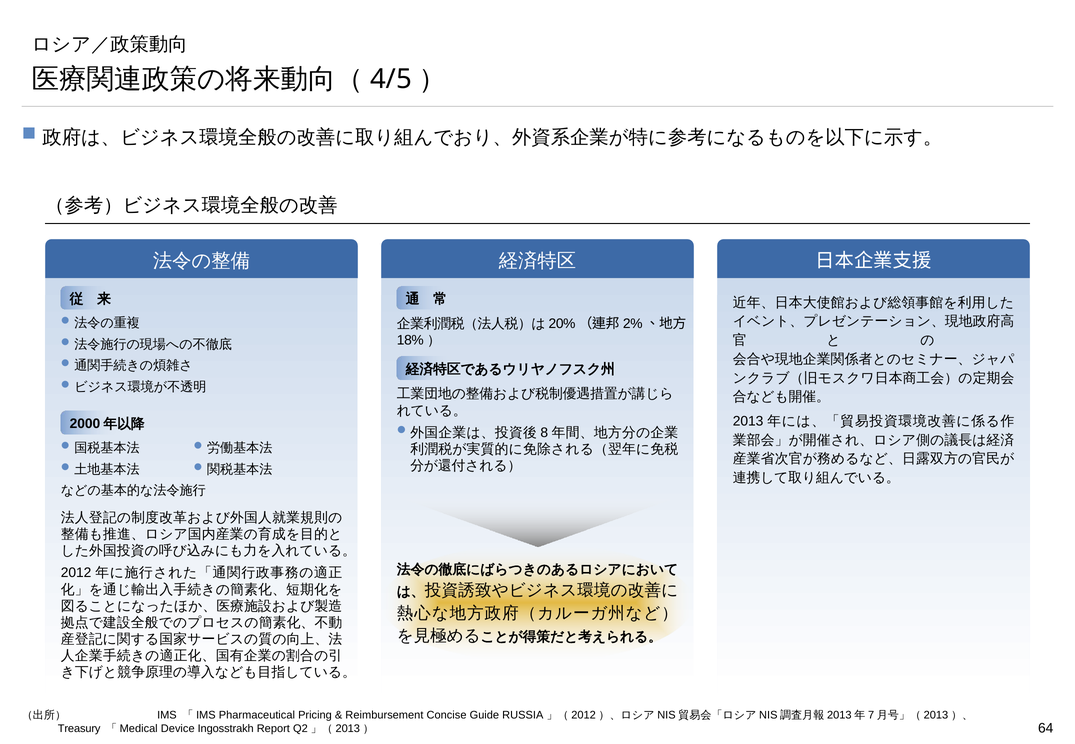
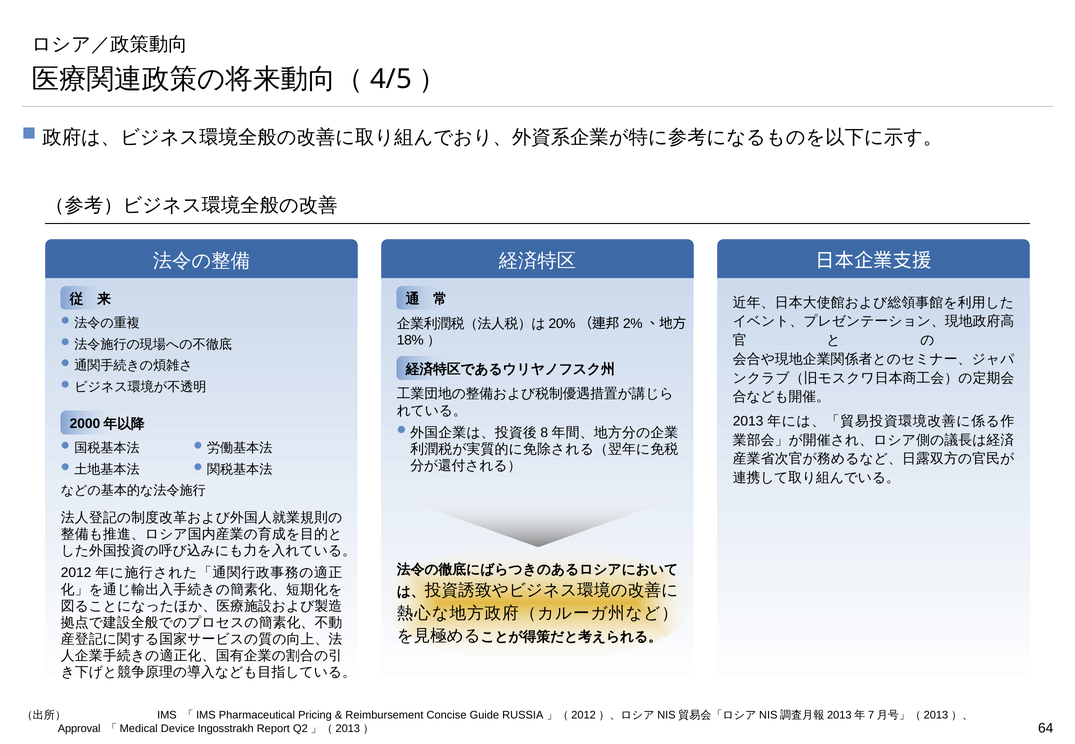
Treasury: Treasury -> Approval
